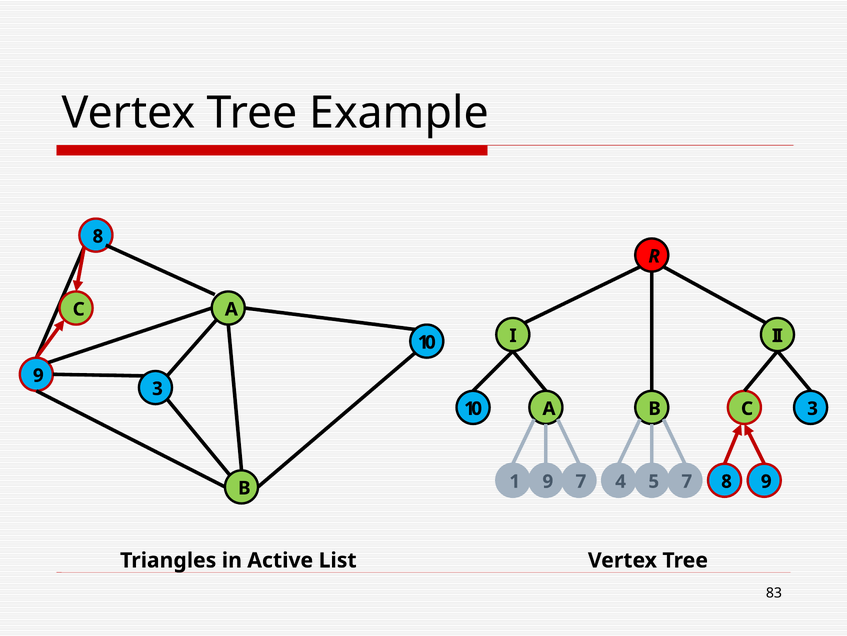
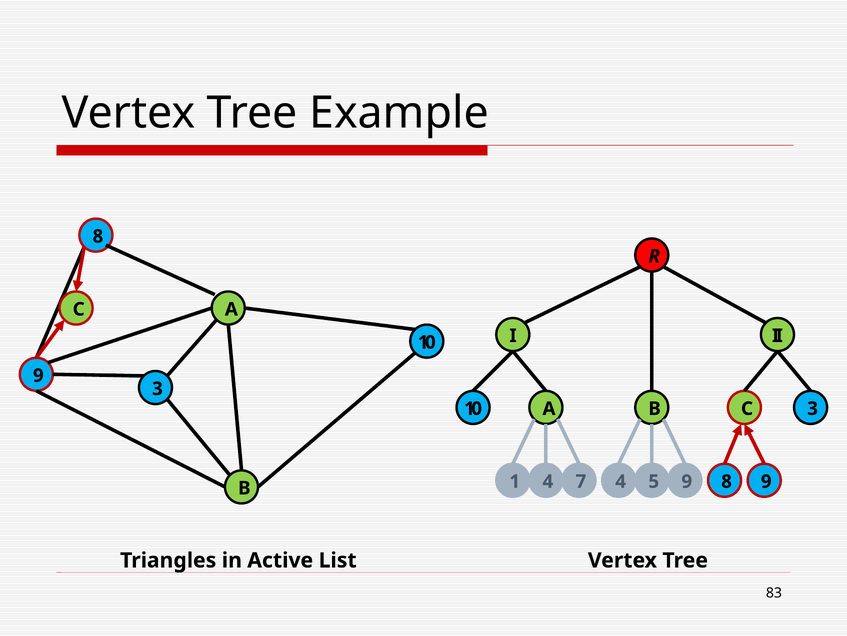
1 9: 9 -> 4
5 7: 7 -> 9
